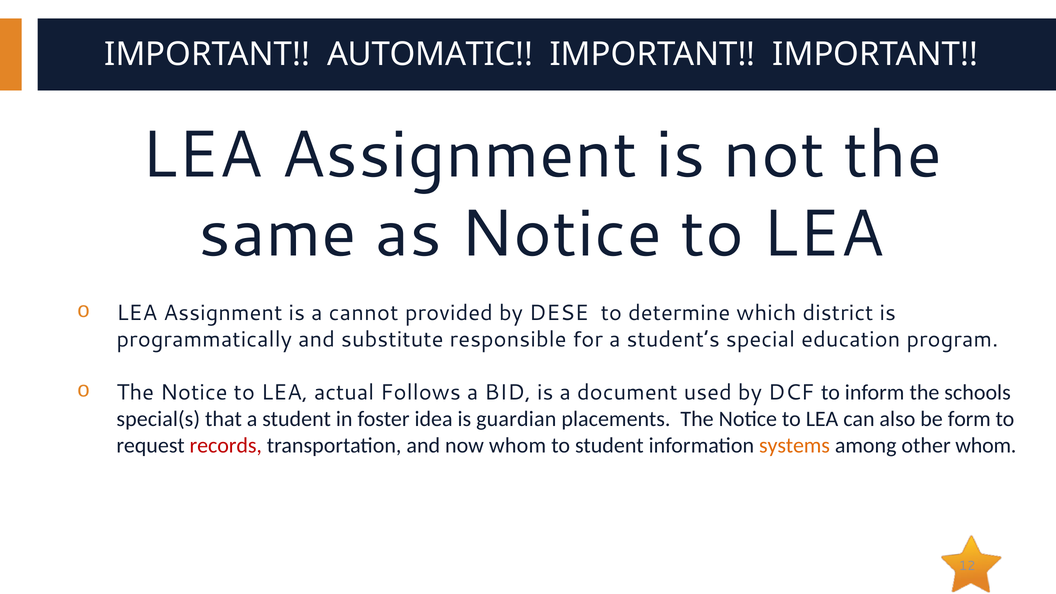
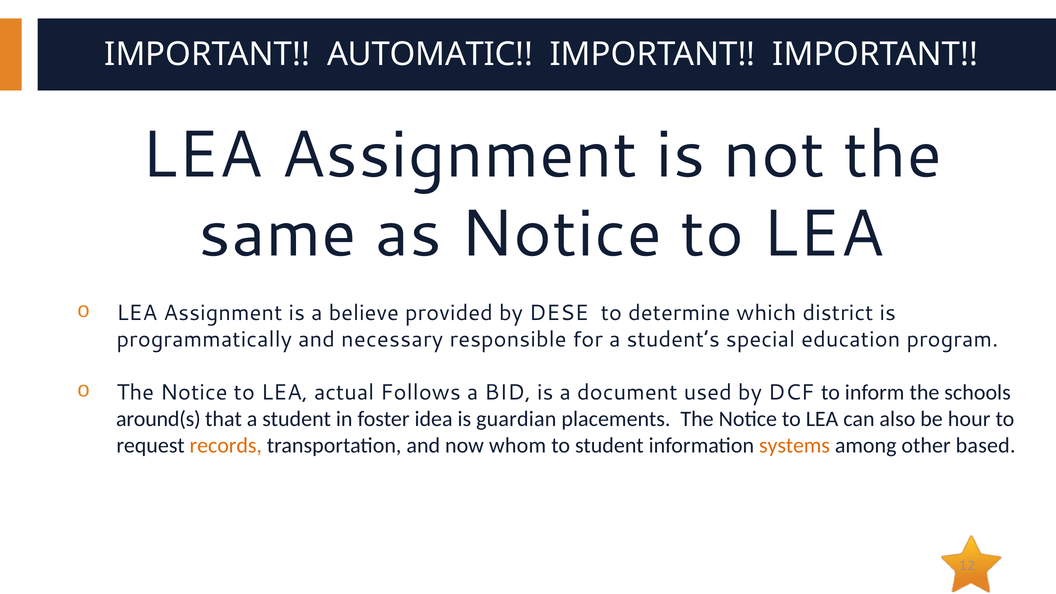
cannot: cannot -> believe
substitute: substitute -> necessary
special(s: special(s -> around(s
form: form -> hour
records colour: red -> orange
other whom: whom -> based
